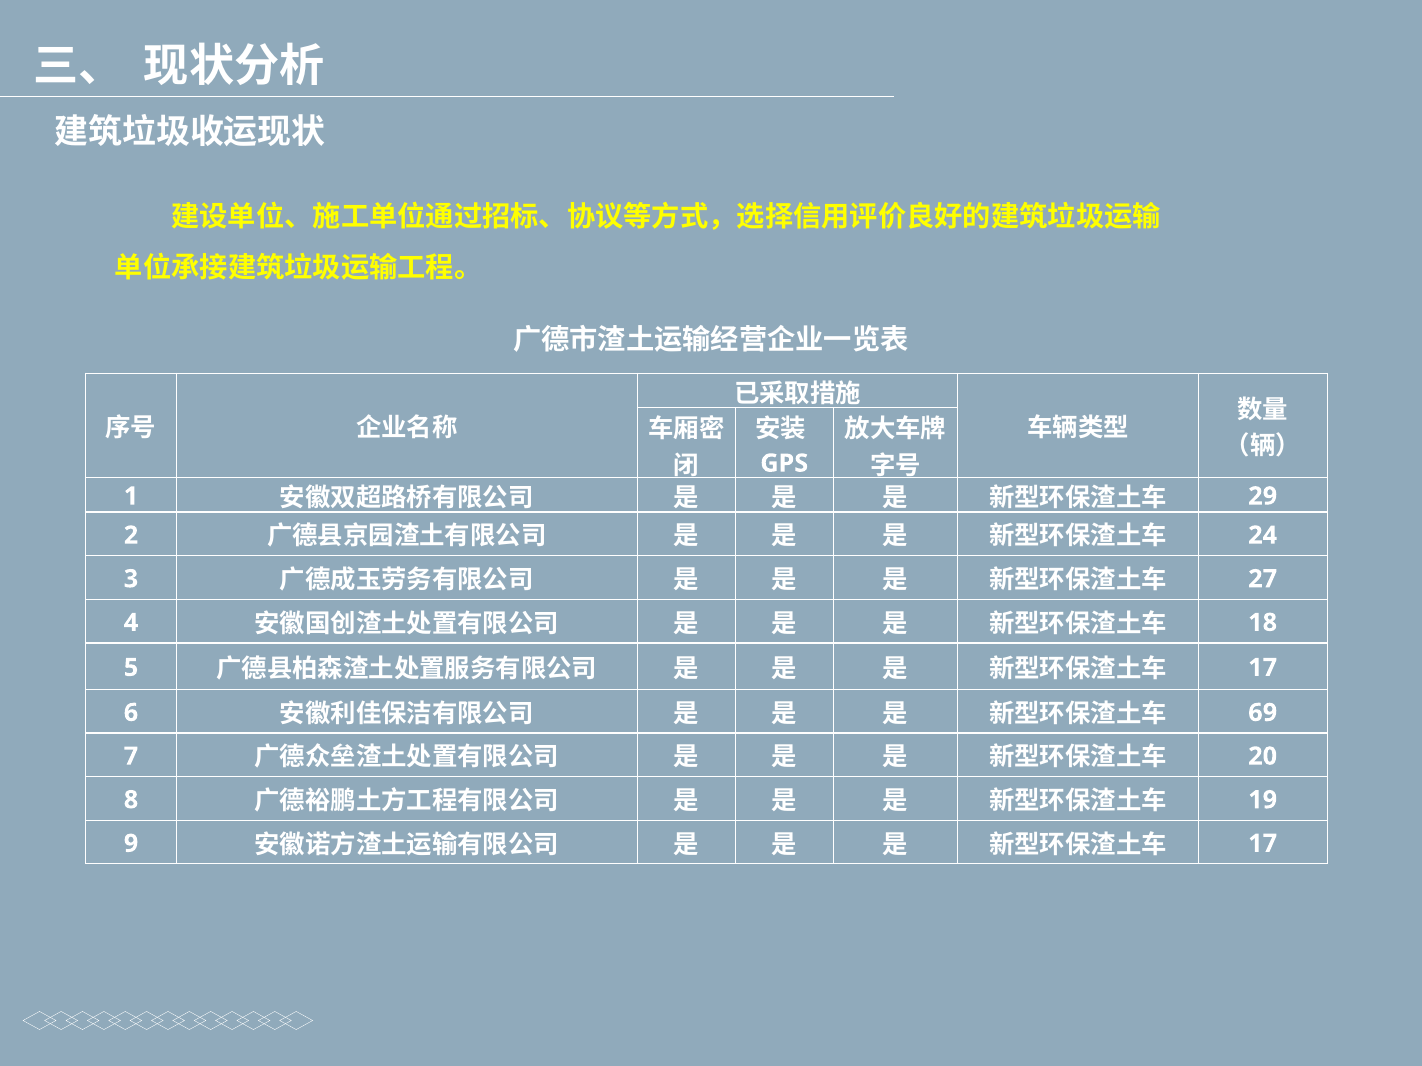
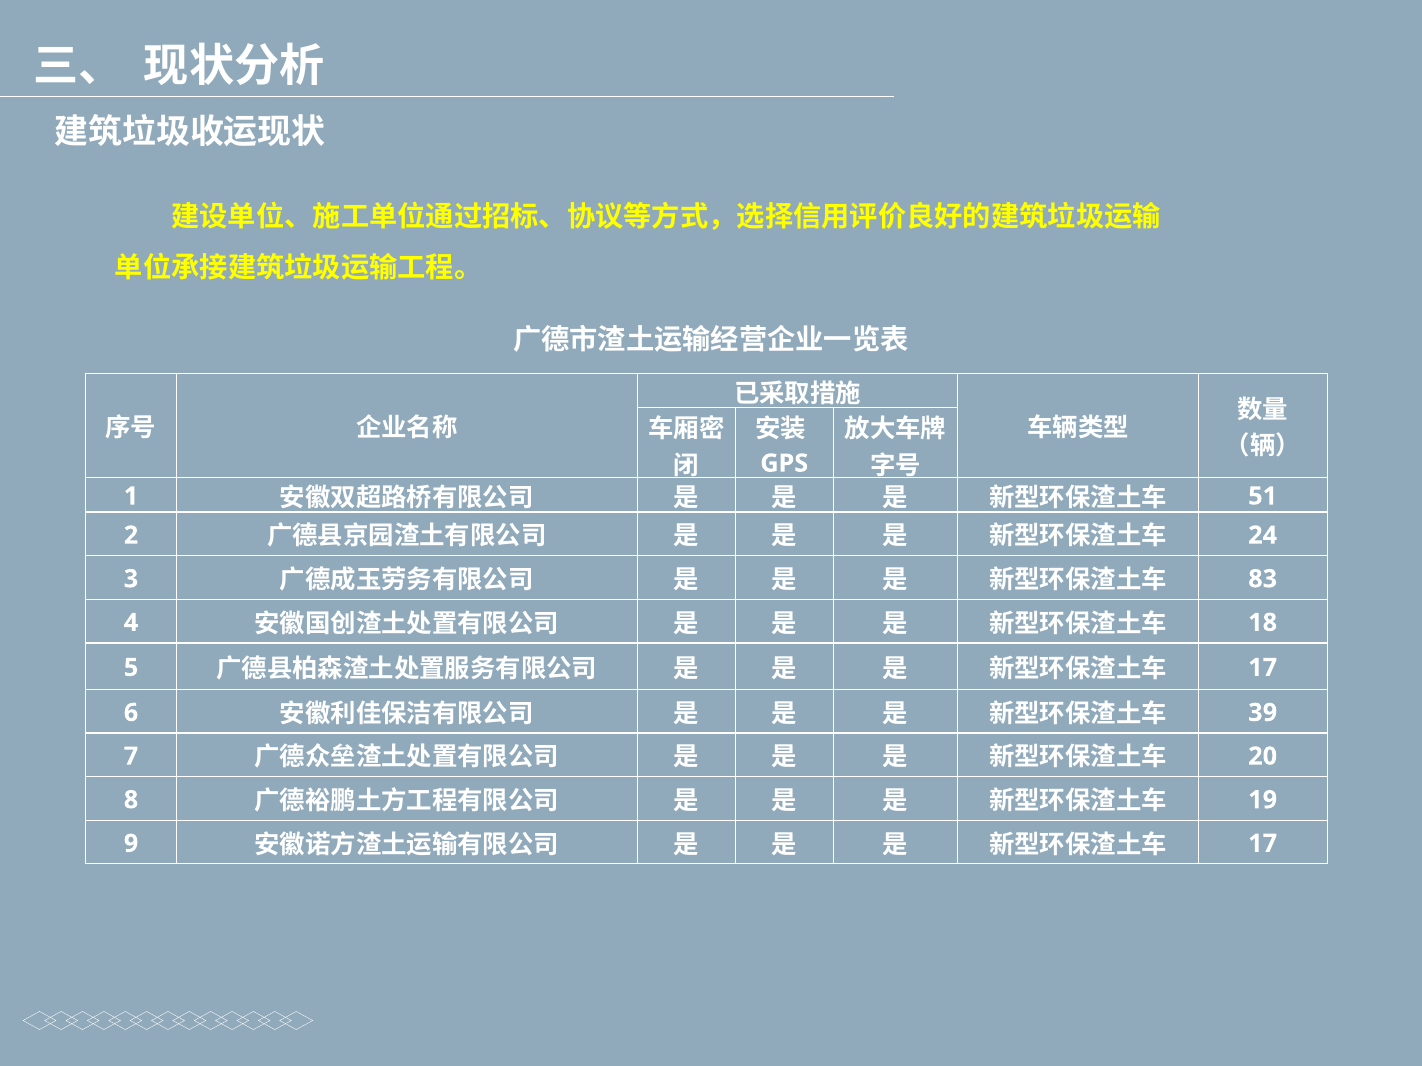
29: 29 -> 51
27: 27 -> 83
69: 69 -> 39
